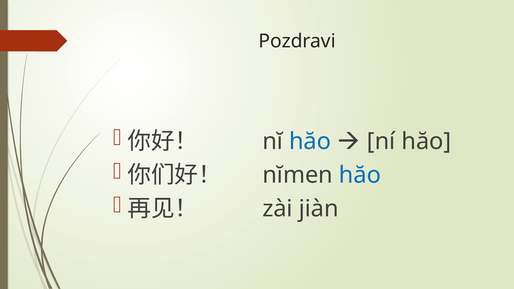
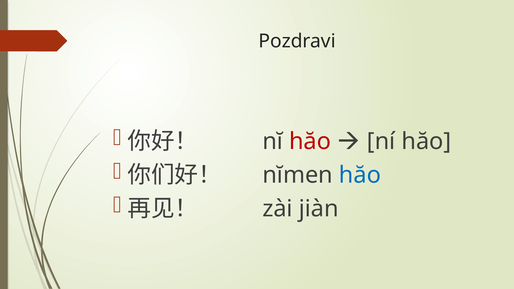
hăo at (310, 141) colour: blue -> red
